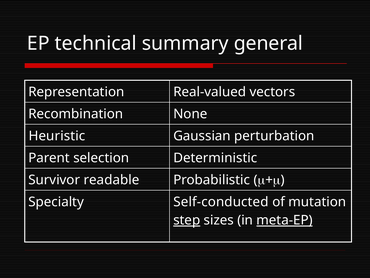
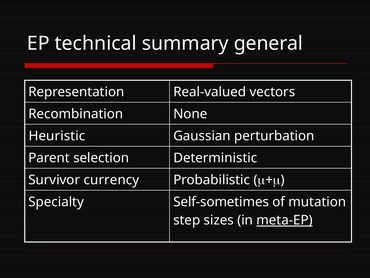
readable: readable -> currency
Self-conducted: Self-conducted -> Self-sometimes
step underline: present -> none
